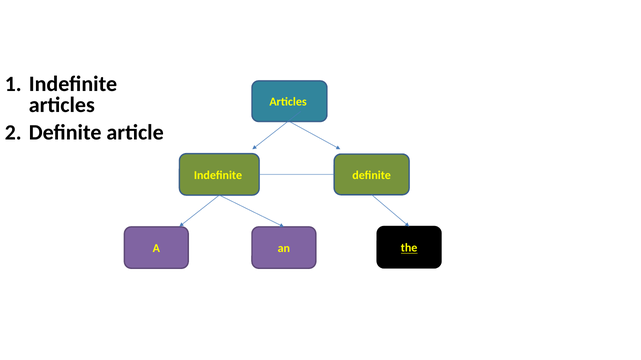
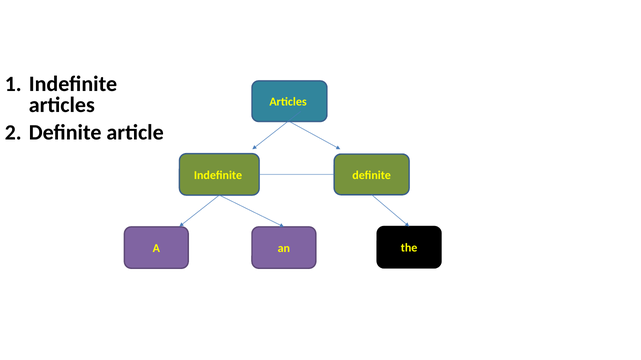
the underline: present -> none
